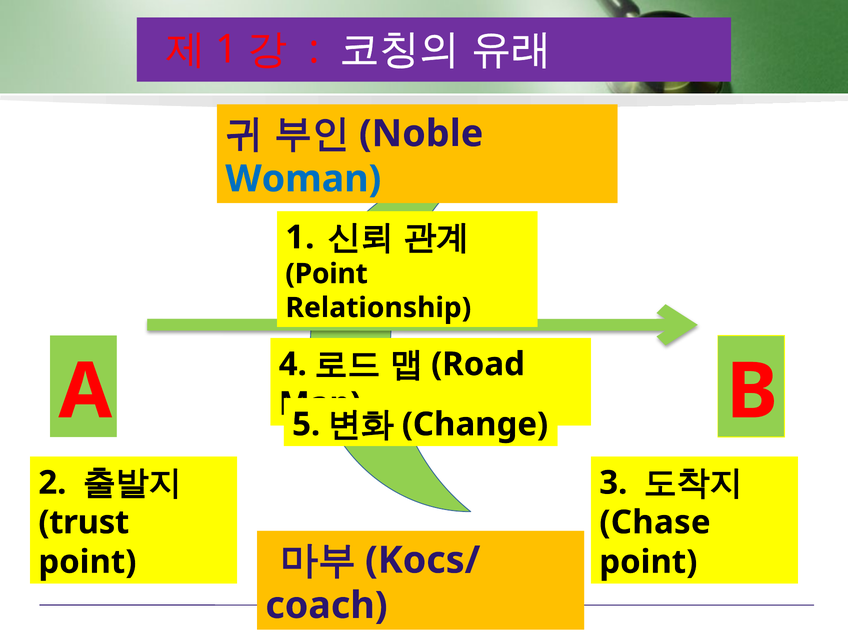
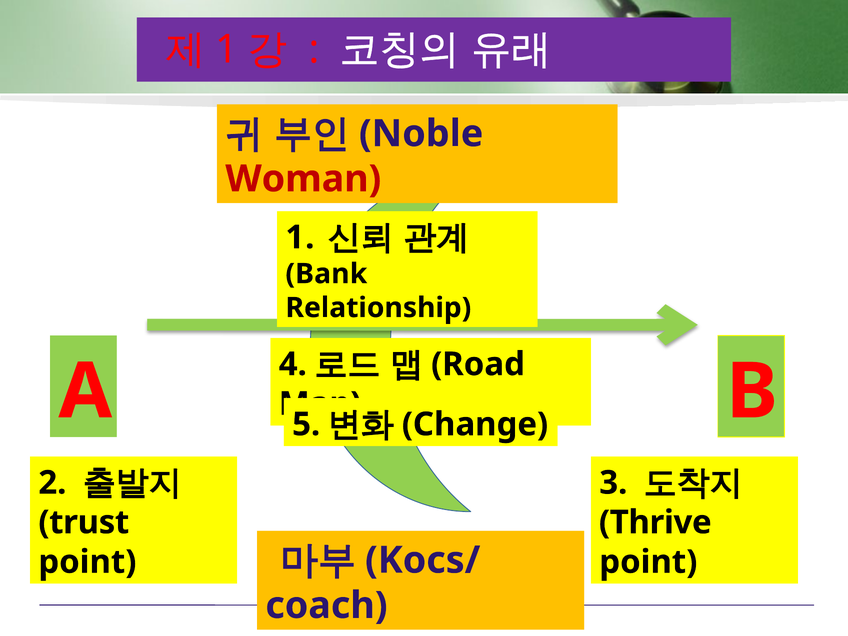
Woman colour: blue -> red
Point at (327, 274): Point -> Bank
Chase: Chase -> Thrive
